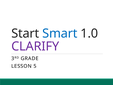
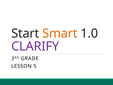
Smart colour: blue -> orange
